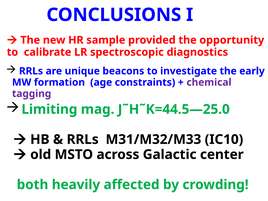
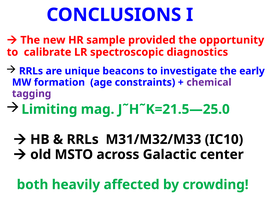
J˜H˜K=44.5—25.0: J˜H˜K=44.5—25.0 -> J˜H˜K=21.5—25.0
